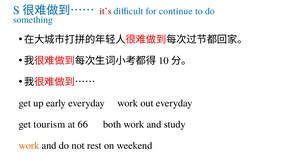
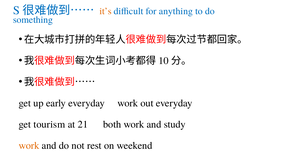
it’s colour: red -> orange
continue: continue -> anything
66: 66 -> 21
